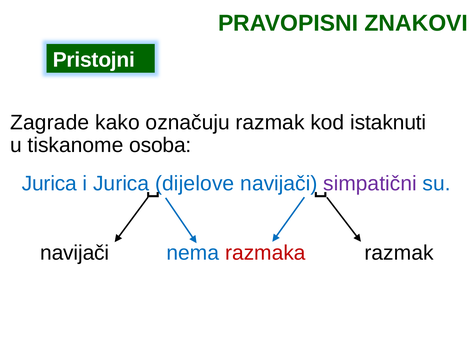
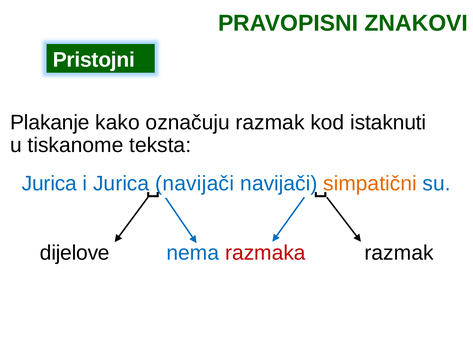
Zagrade: Zagrade -> Plakanje
osoba: osoba -> teksta
Jurica dijelove: dijelove -> navijači
simpatični colour: purple -> orange
navijači at (75, 253): navijači -> dijelove
